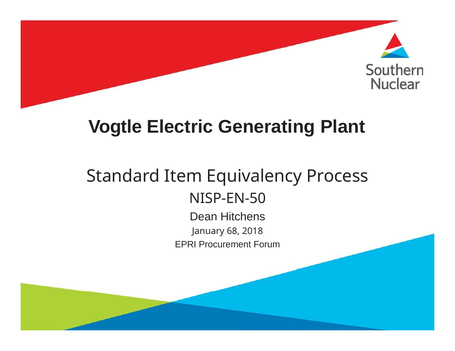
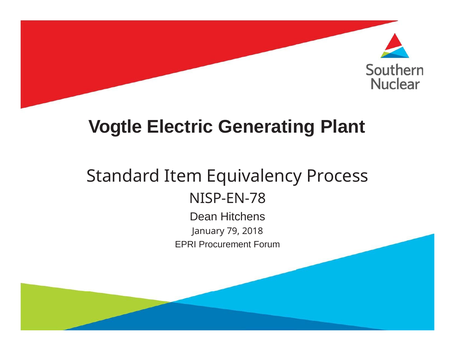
NISP-EN-50: NISP-EN-50 -> NISP-EN-78
68: 68 -> 79
